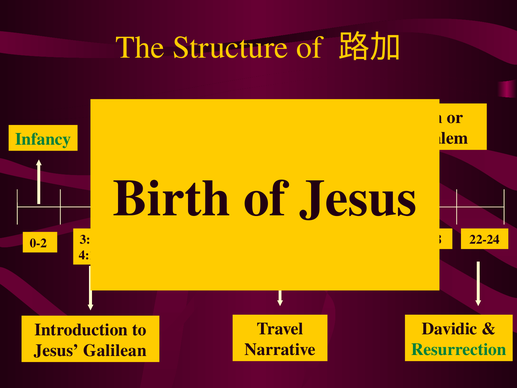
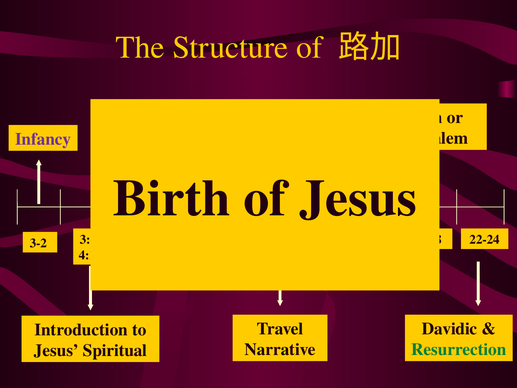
Infancy at (43, 139) colour: green -> purple
0-2: 0-2 -> 3-2
Galilean: Galilean -> Spiritual
